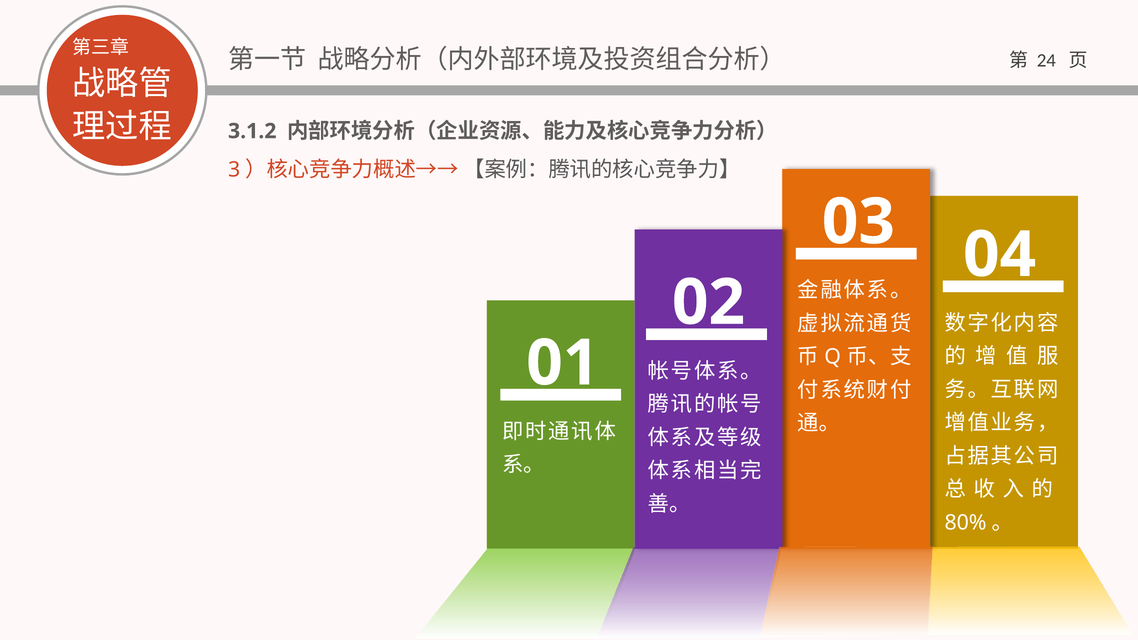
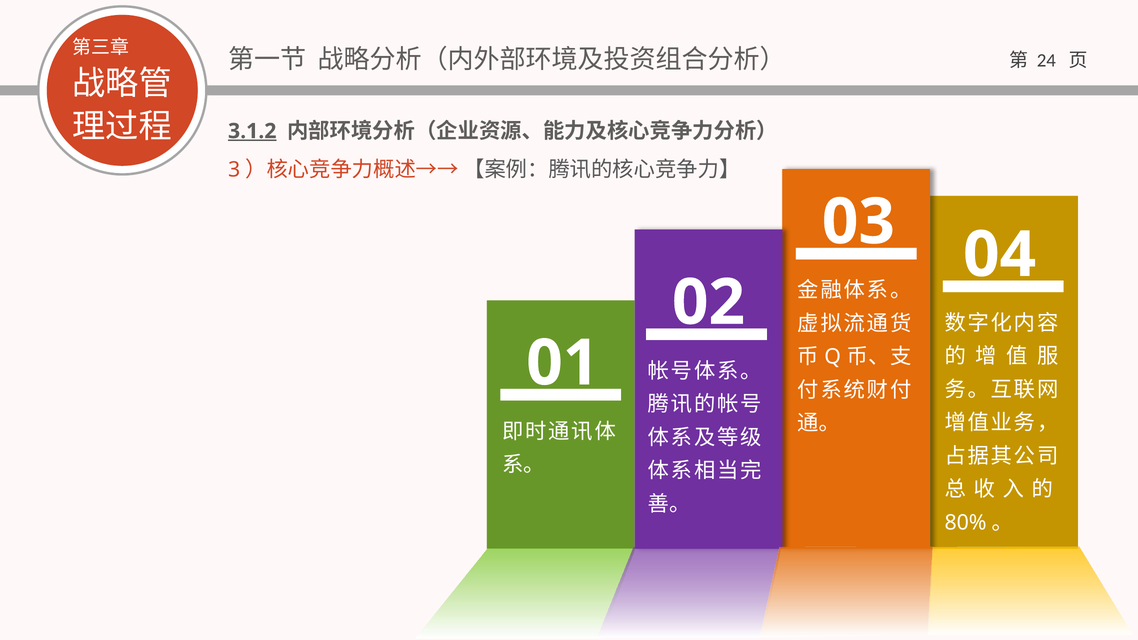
3.1.2 underline: none -> present
